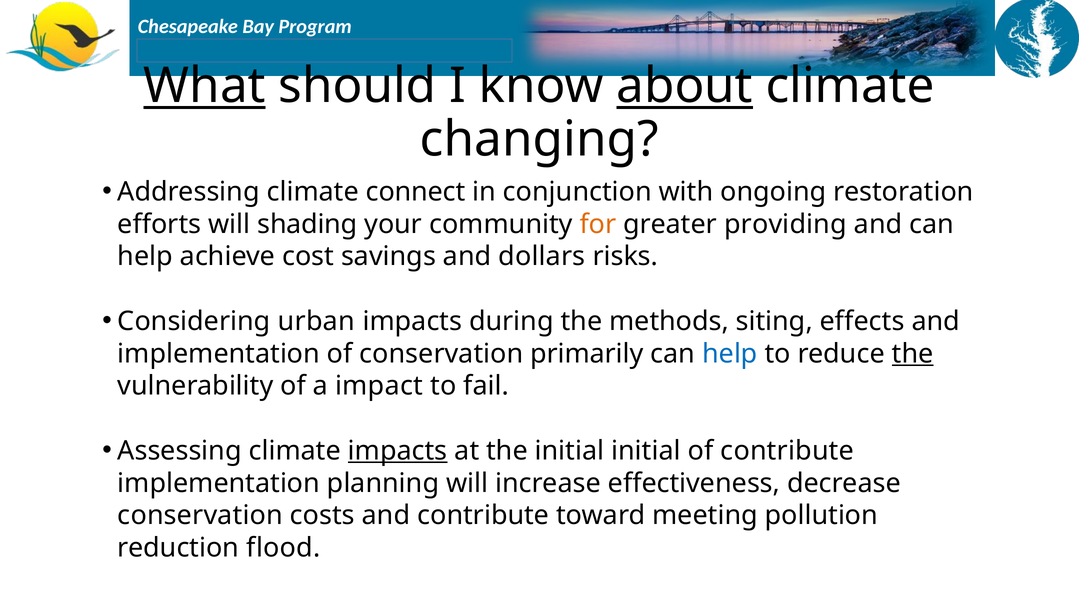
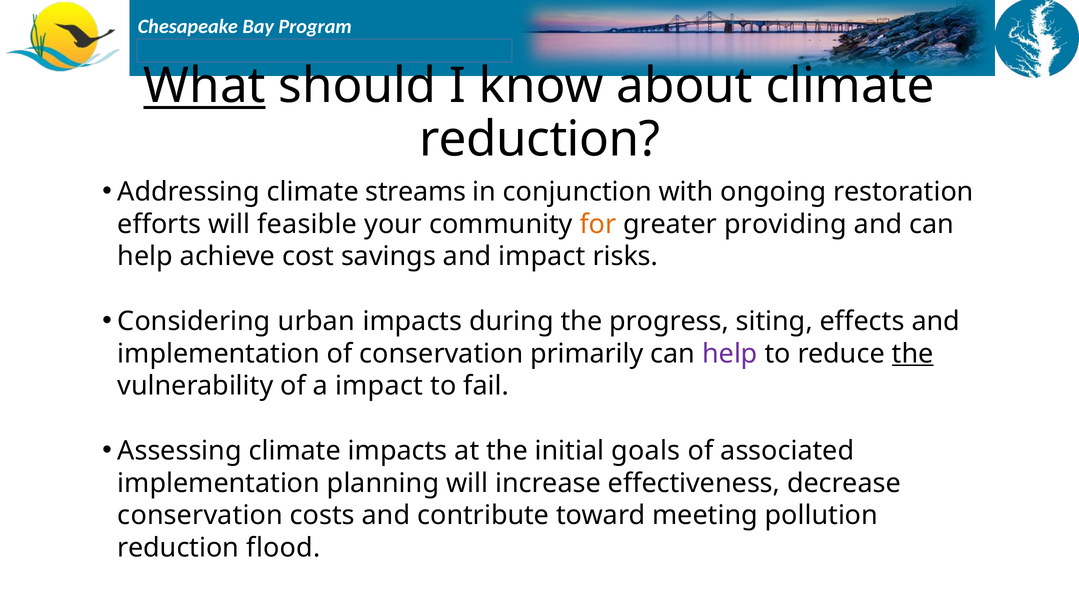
about underline: present -> none
changing at (539, 139): changing -> reduction
connect: connect -> streams
shading: shading -> feasible
and dollars: dollars -> impact
methods: methods -> progress
help at (730, 354) colour: blue -> purple
impacts at (398, 451) underline: present -> none
initial initial: initial -> goals
of contribute: contribute -> associated
